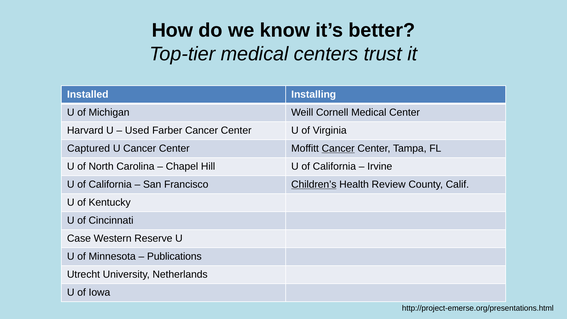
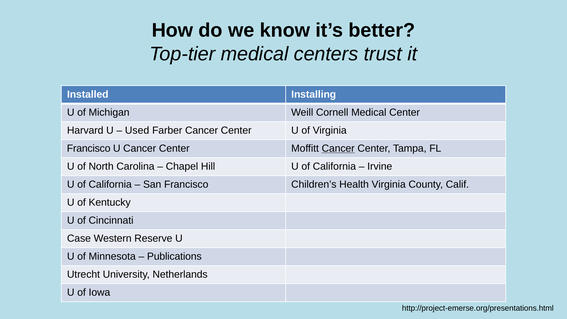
Captured at (89, 148): Captured -> Francisco
Children’s underline: present -> none
Health Review: Review -> Virginia
